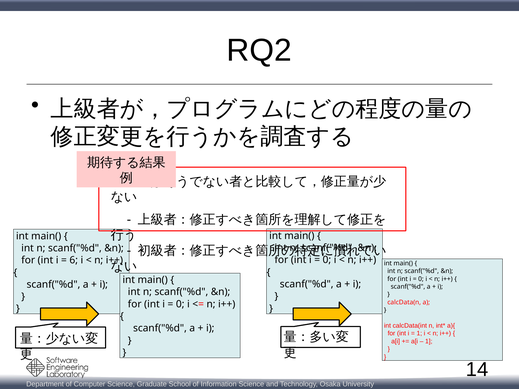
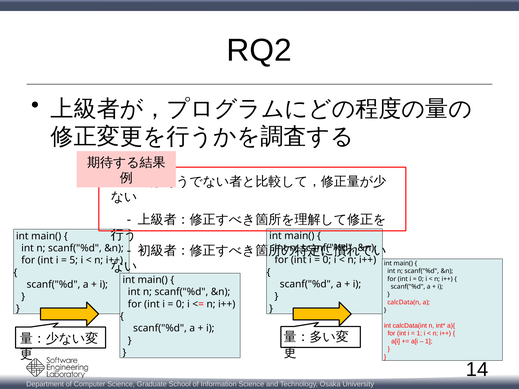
6: 6 -> 5
